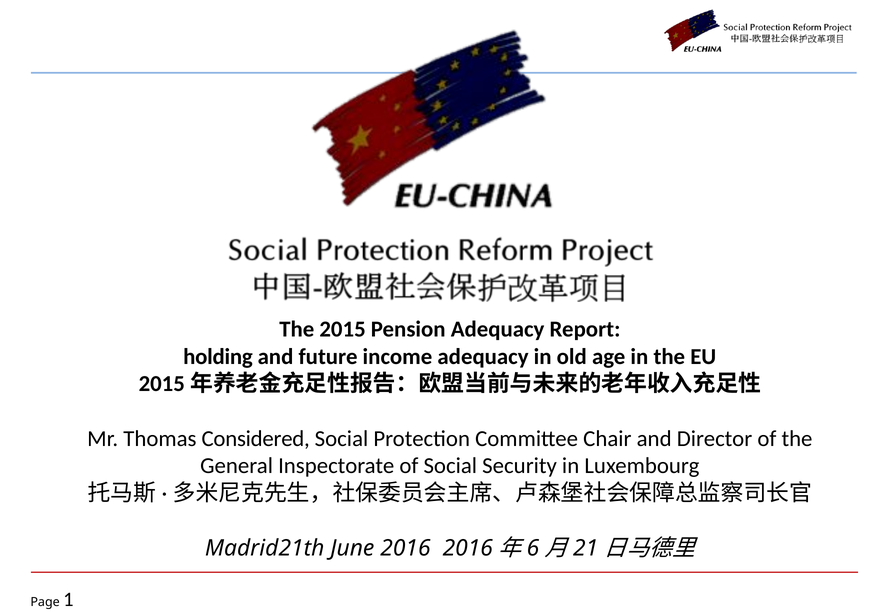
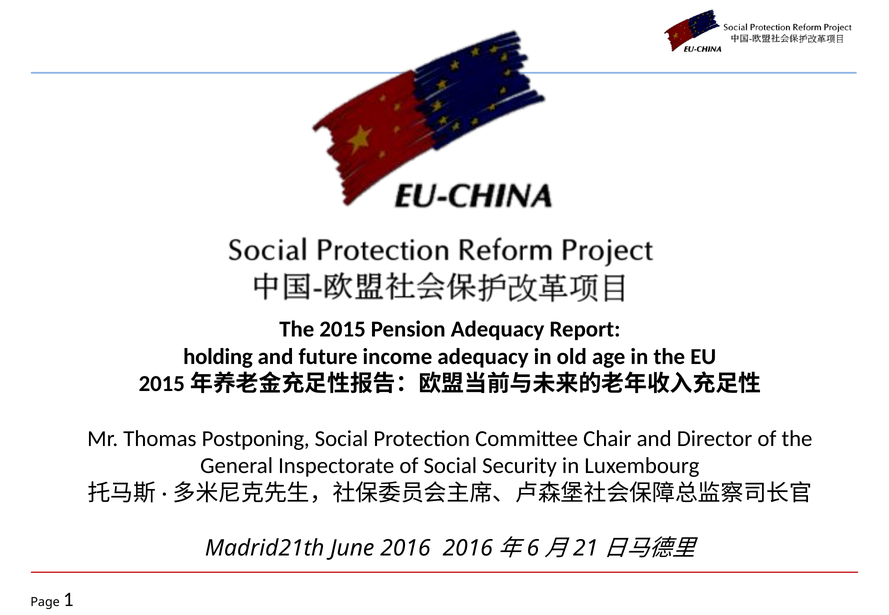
Considered: Considered -> Postponing
